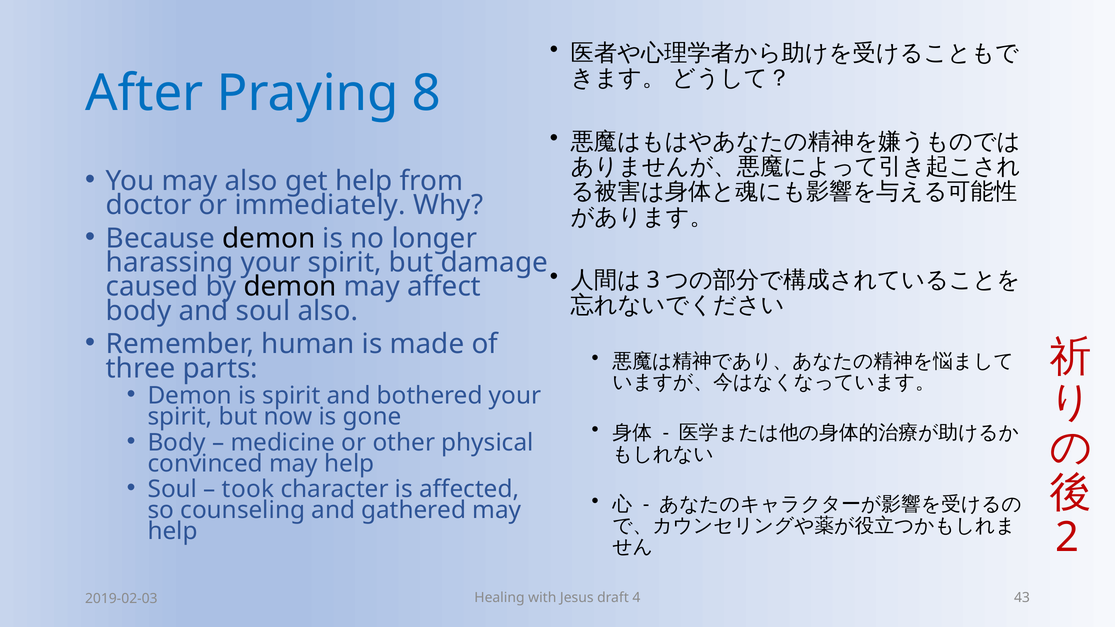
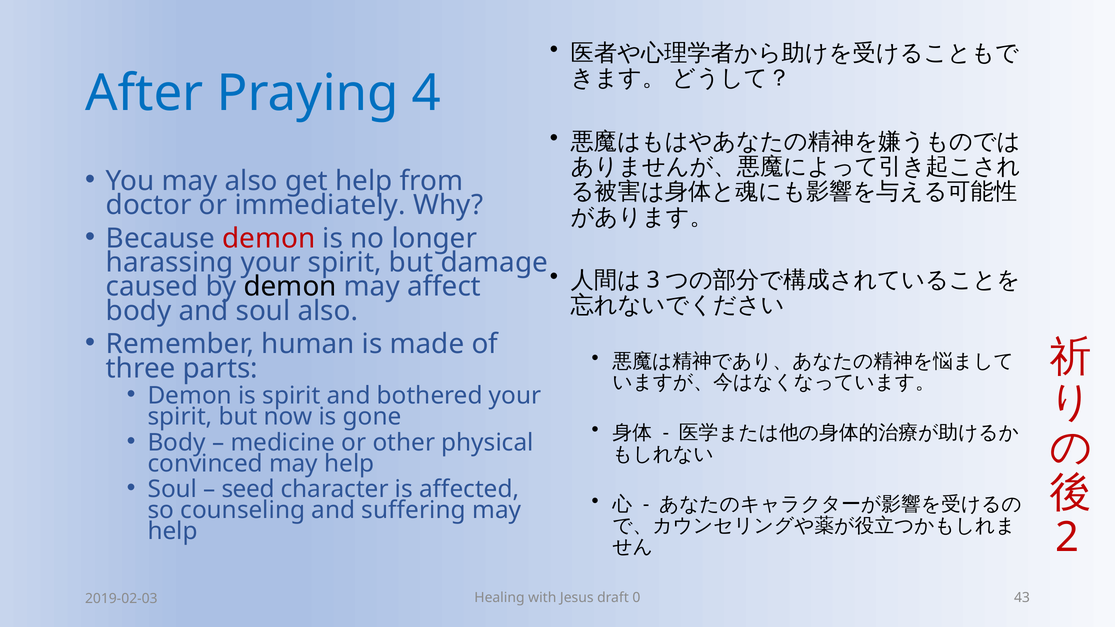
8: 8 -> 4
demon at (269, 239) colour: black -> red
took: took -> seed
gathered: gathered -> suffering
4: 4 -> 0
